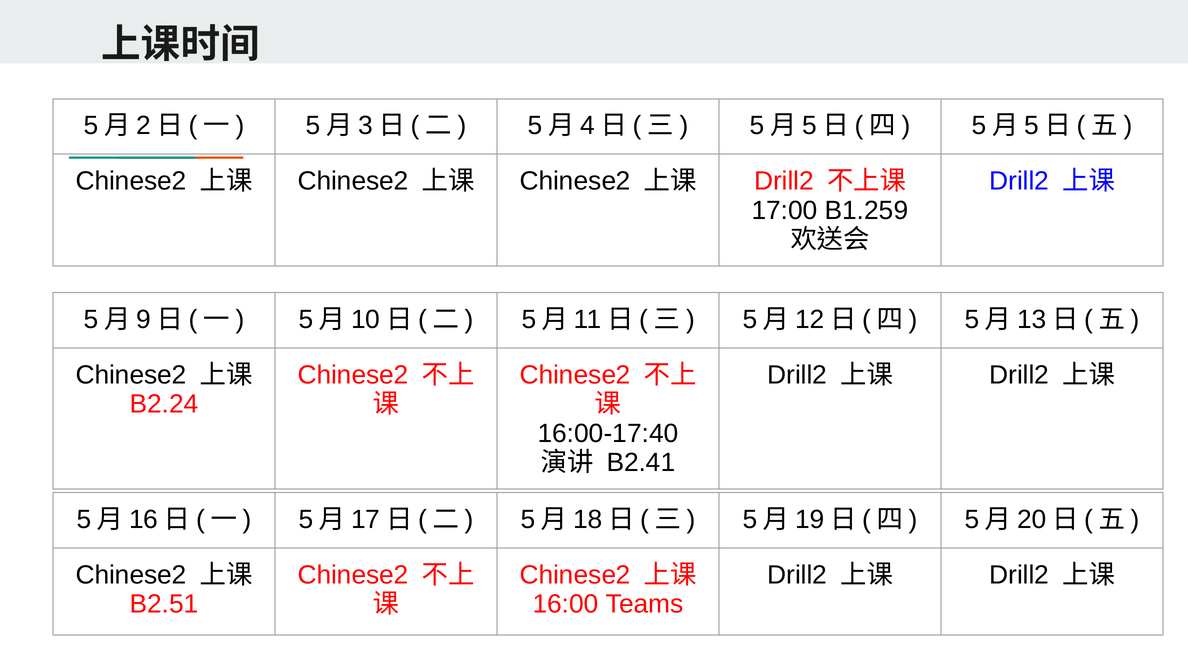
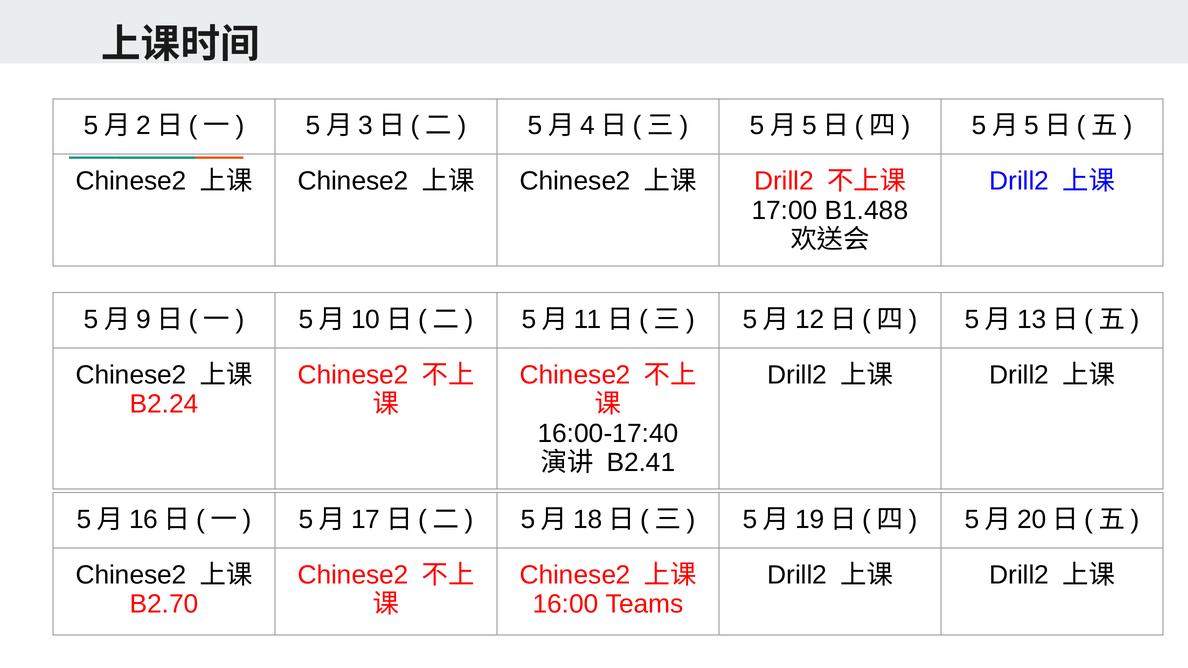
B1.259: B1.259 -> B1.488
B2.51: B2.51 -> B2.70
